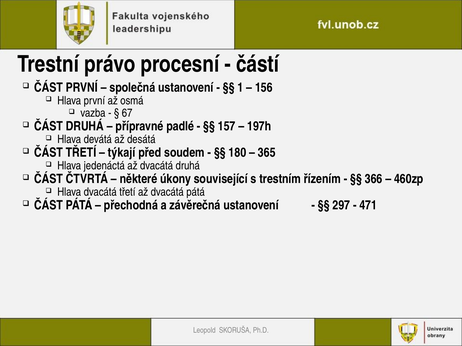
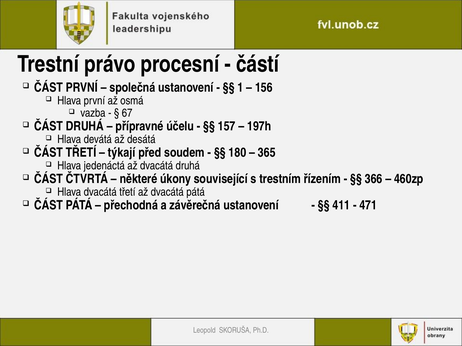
padlé: padlé -> účelu
297: 297 -> 411
